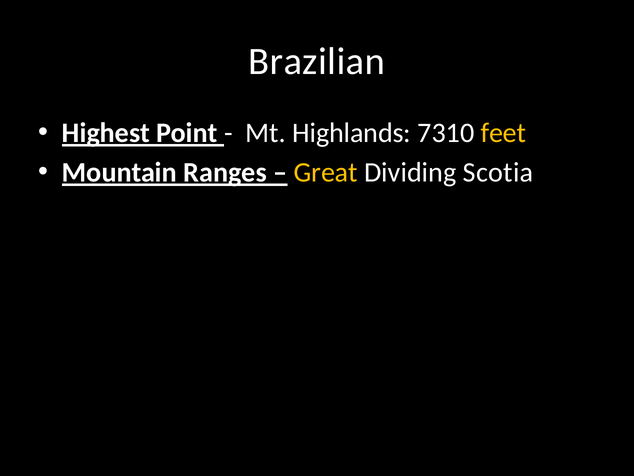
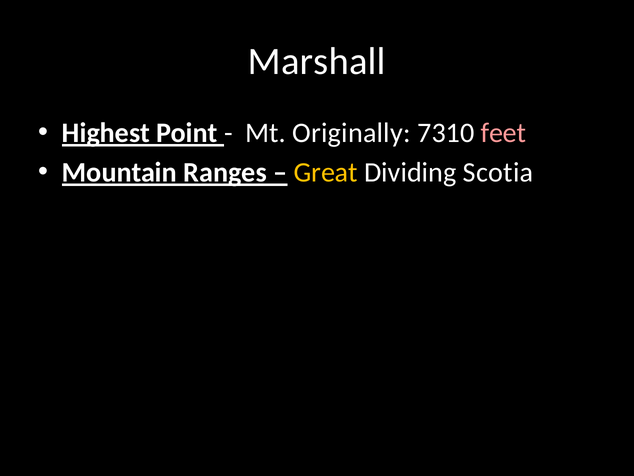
Brazilian: Brazilian -> Marshall
Highlands: Highlands -> Originally
feet colour: yellow -> pink
